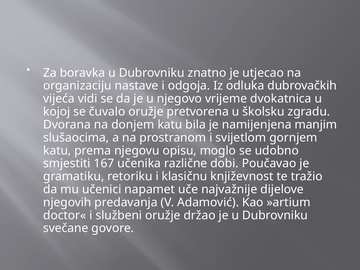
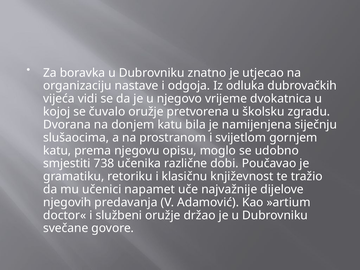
manjim: manjim -> siječnju
167: 167 -> 738
